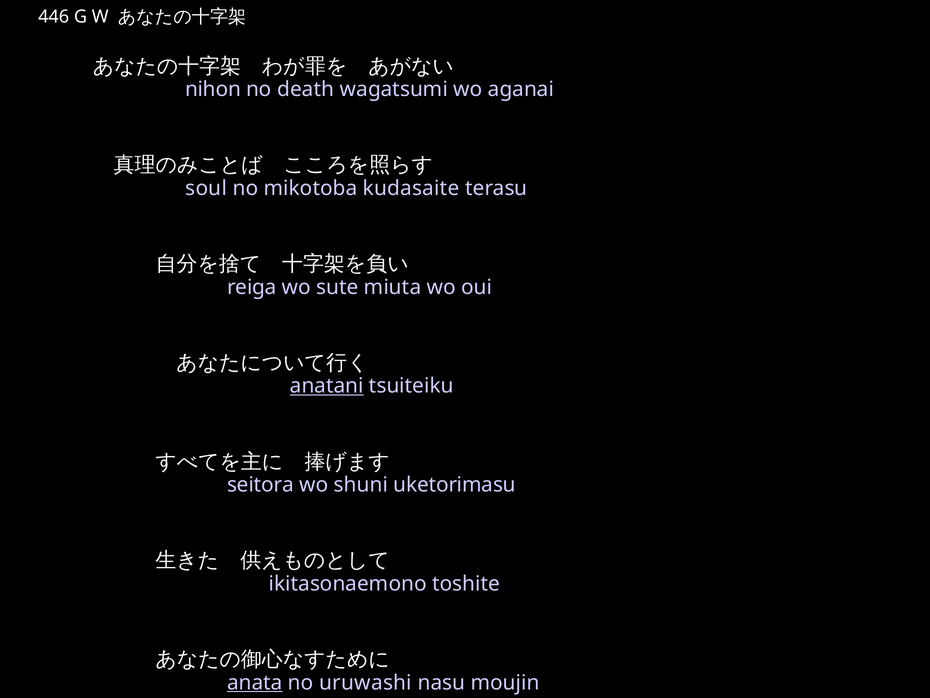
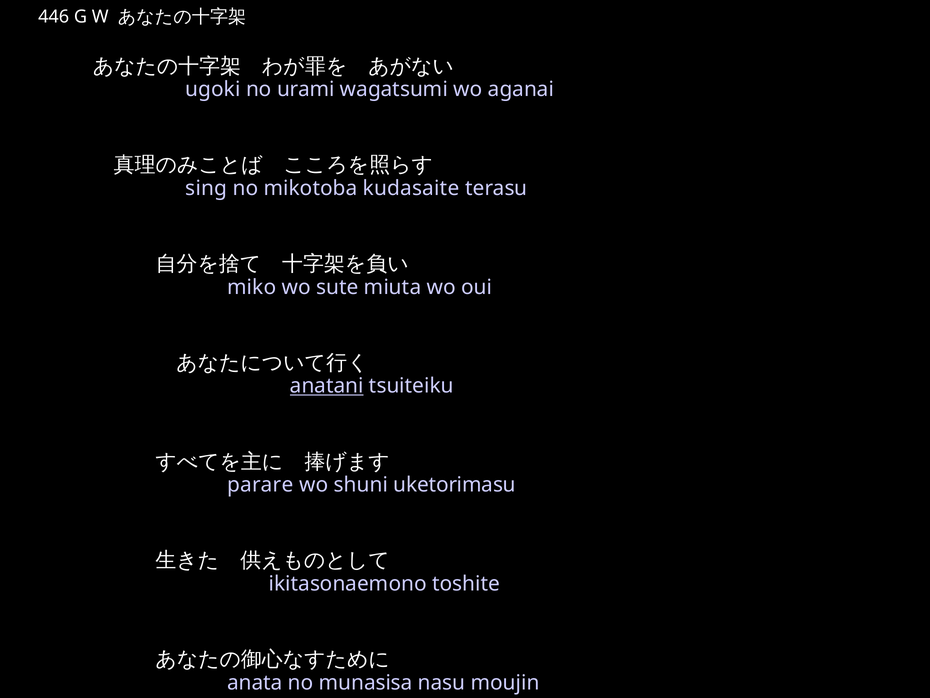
nihon: nihon -> ugoki
death: death -> urami
soul: soul -> sing
reiga: reiga -> miko
seitora: seitora -> parare
anata underline: present -> none
uruwashi: uruwashi -> munasisa
